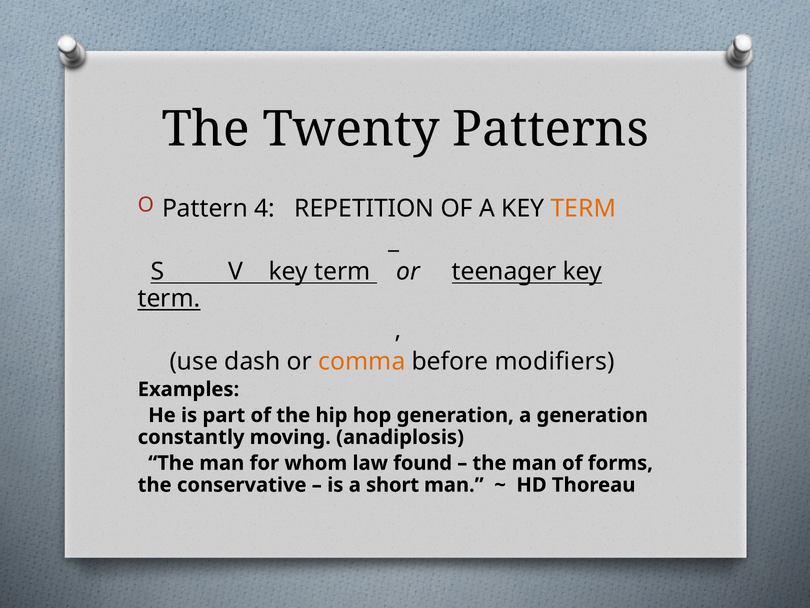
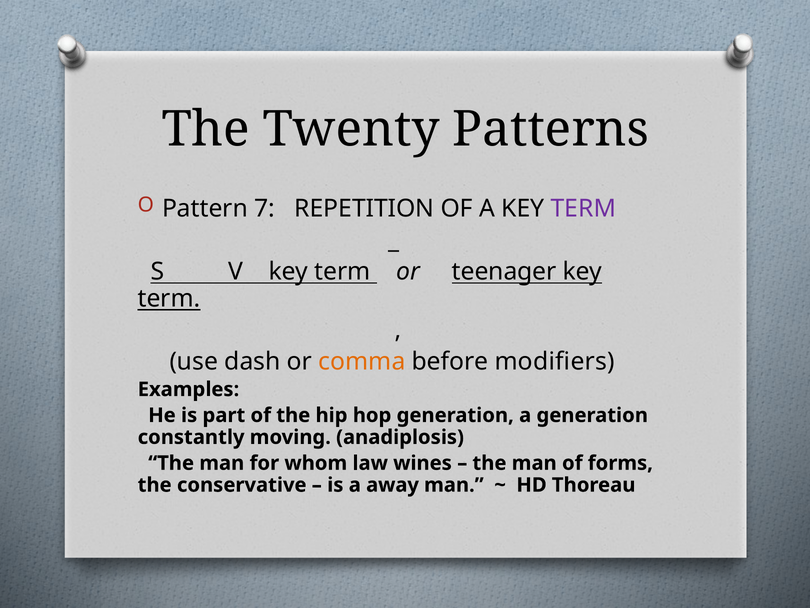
4: 4 -> 7
TERM at (583, 208) colour: orange -> purple
found: found -> wines
short: short -> away
